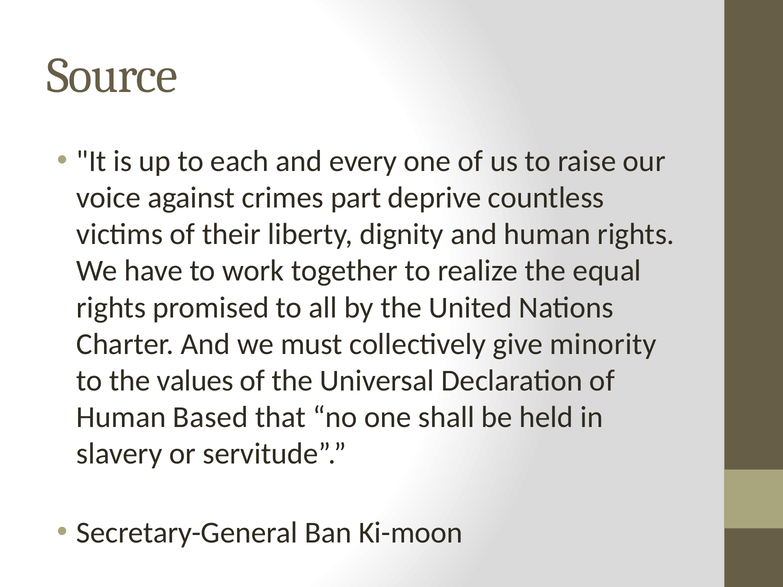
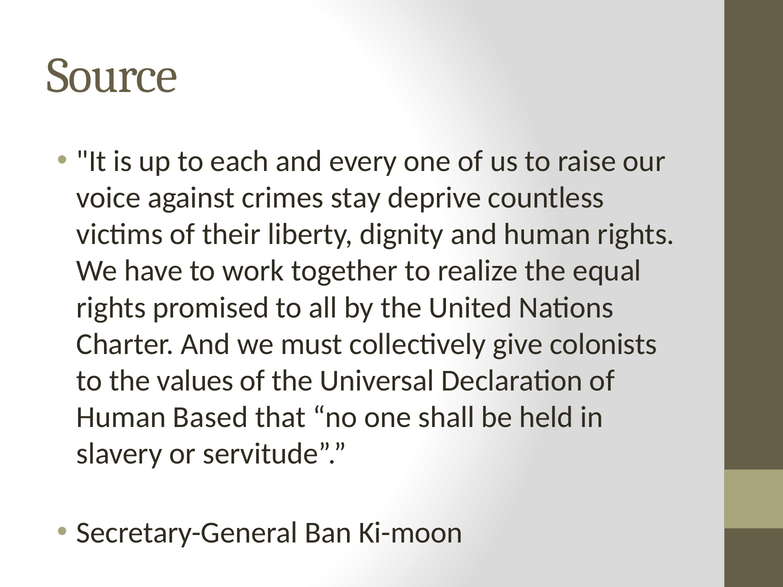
part: part -> stay
minority: minority -> colonists
